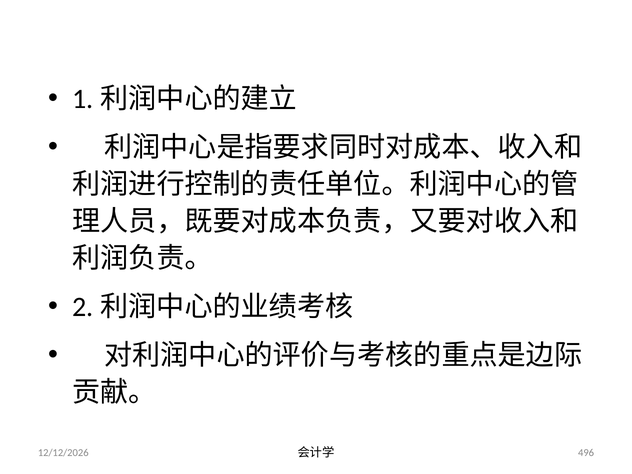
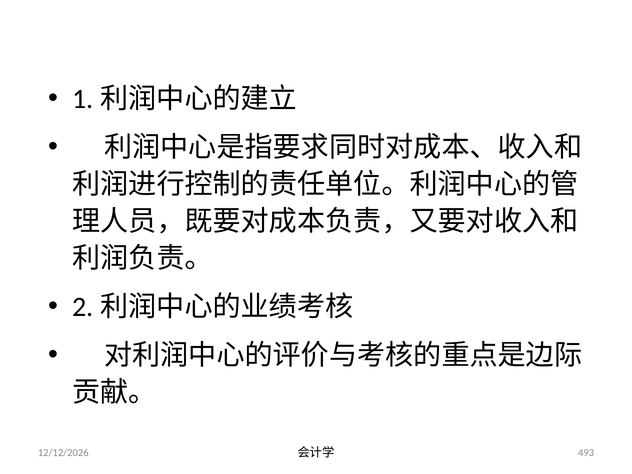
496: 496 -> 493
